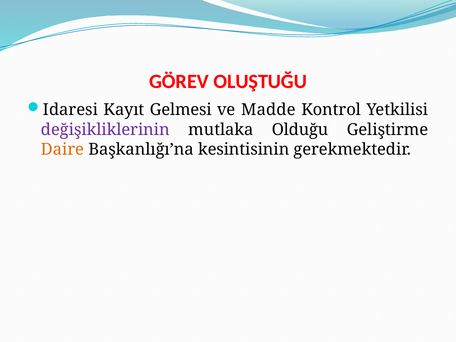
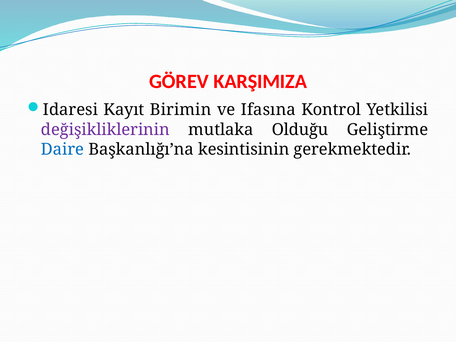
OLUŞTUĞU: OLUŞTUĞU -> KARŞIMIZA
Gelmesi: Gelmesi -> Birimin
Madde: Madde -> Ifasına
Daire colour: orange -> blue
